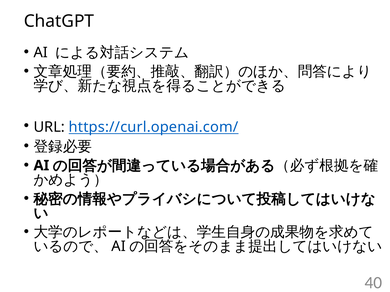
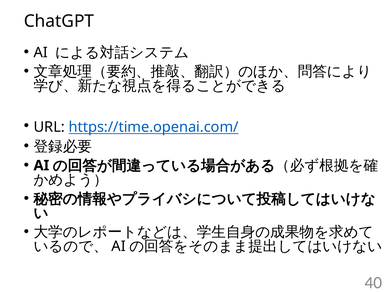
https://curl.openai.com/: https://curl.openai.com/ -> https://time.openai.com/
